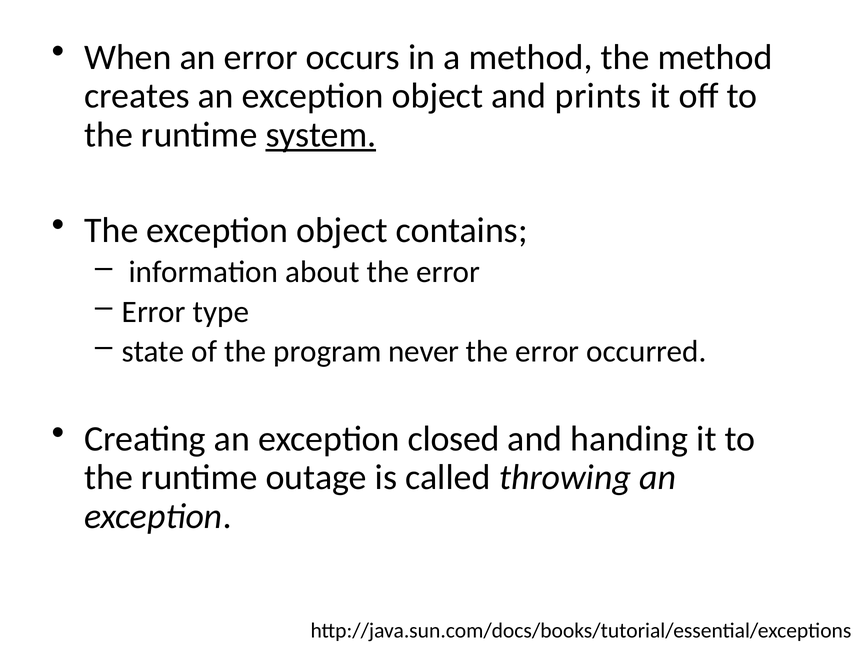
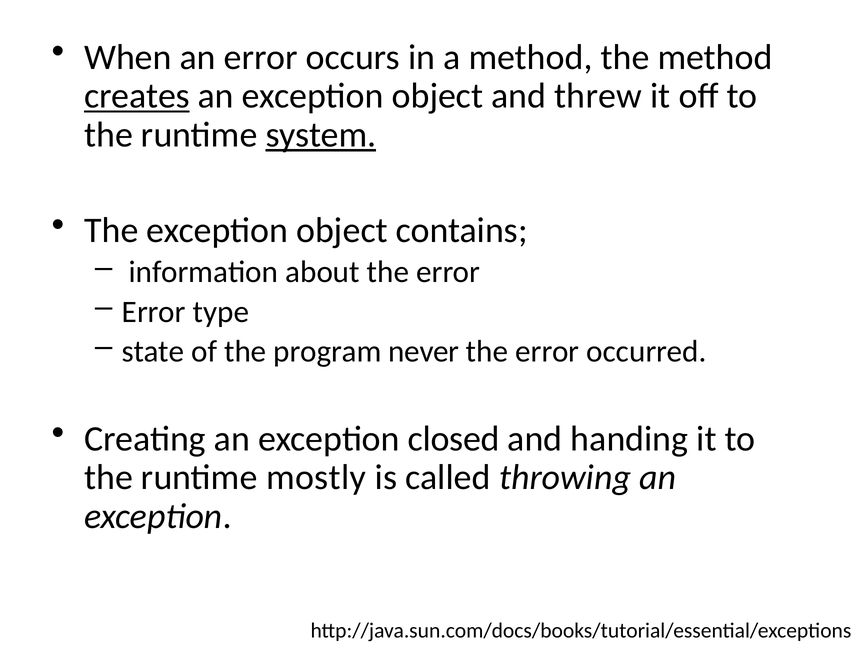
creates underline: none -> present
prints: prints -> threw
outage: outage -> mostly
